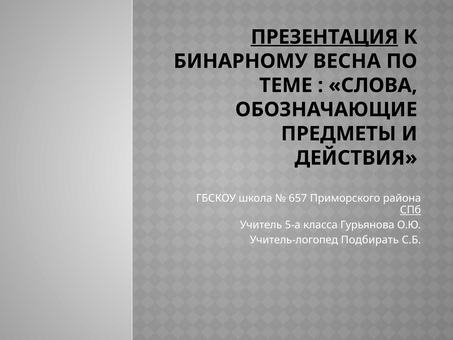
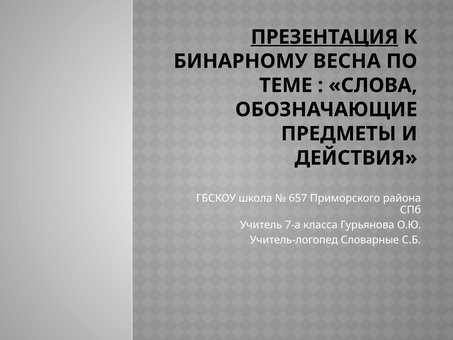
СПб underline: present -> none
5-а: 5-а -> 7-а
Подбирать: Подбирать -> Словарные
